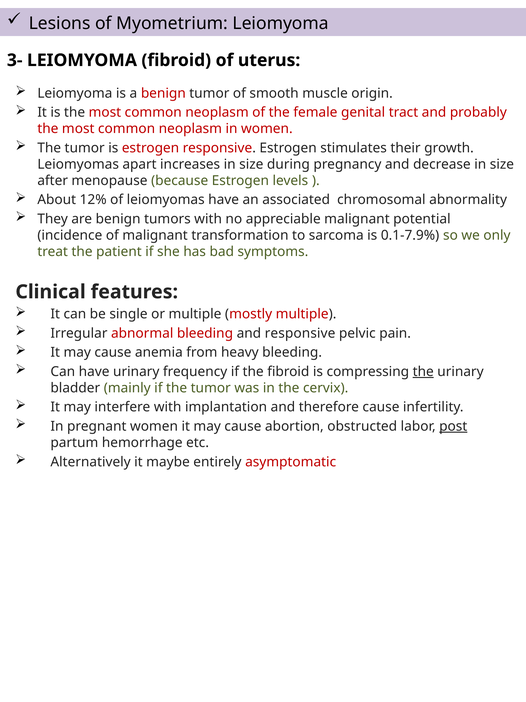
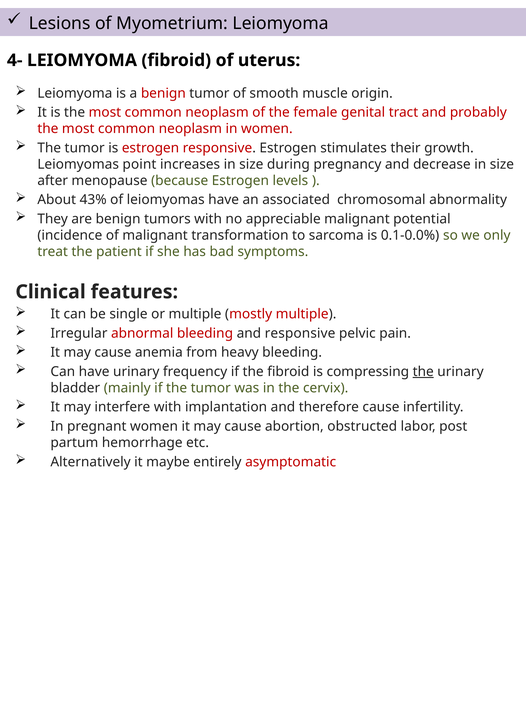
3-: 3- -> 4-
apart: apart -> point
12%: 12% -> 43%
0.1-7.9%: 0.1-7.9% -> 0.1-0.0%
post underline: present -> none
